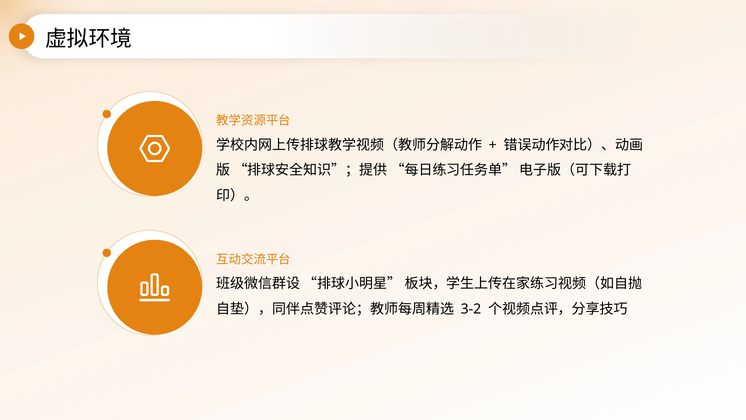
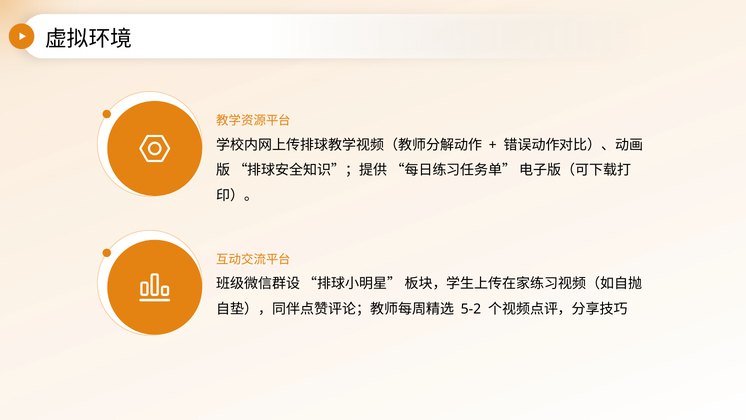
3-2: 3-2 -> 5-2
